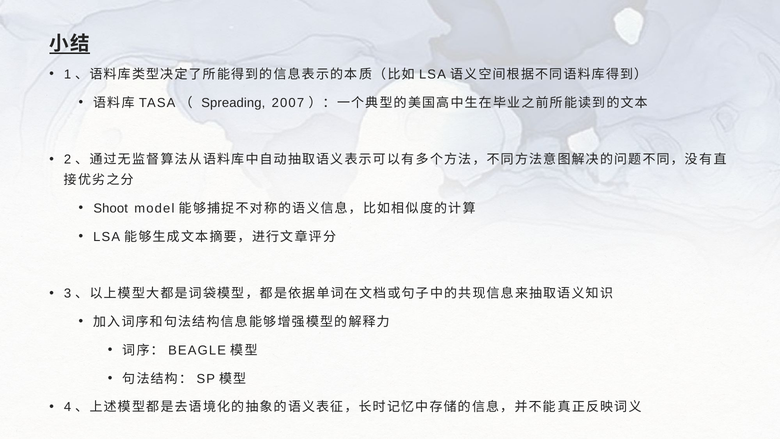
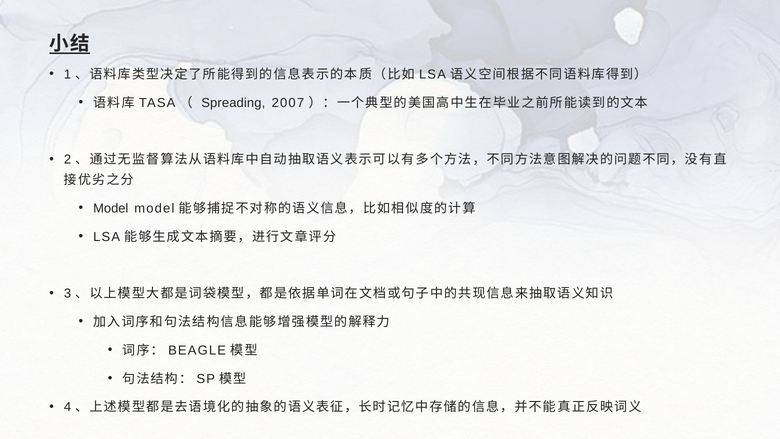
Shoot at (111, 208): Shoot -> Model
